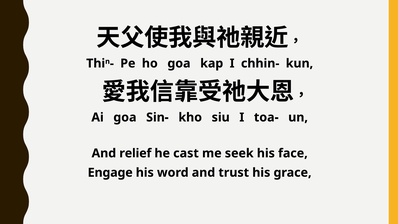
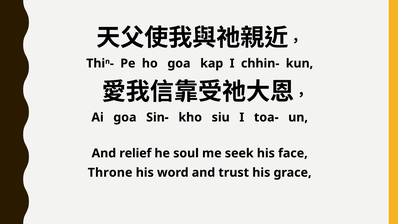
cast: cast -> soul
Engage: Engage -> Throne
